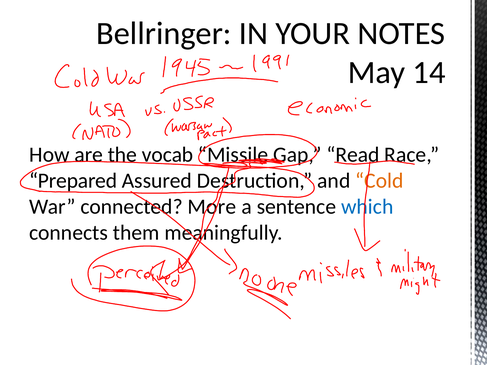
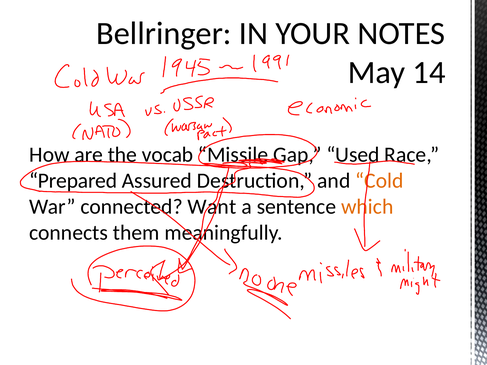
Read: Read -> Used
More: More -> Want
which colour: blue -> orange
